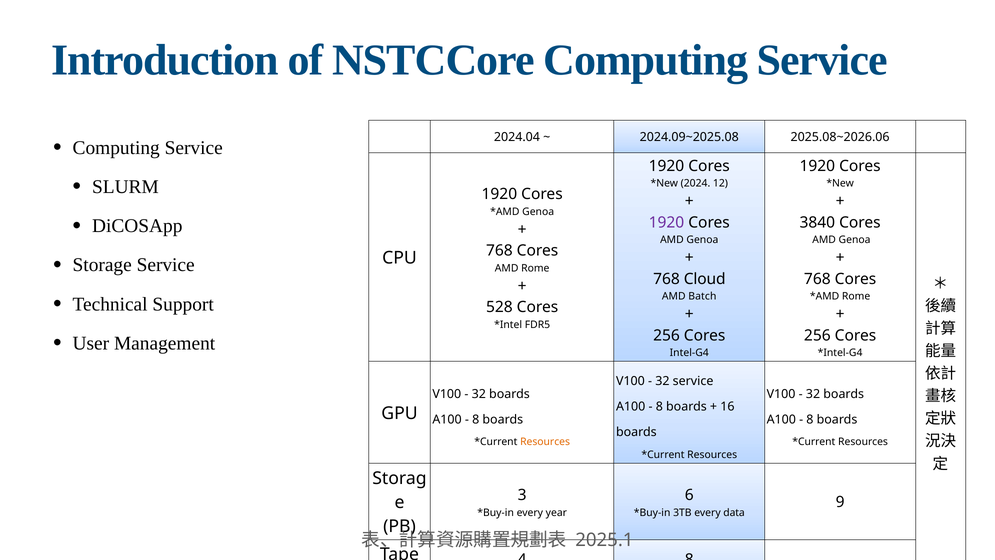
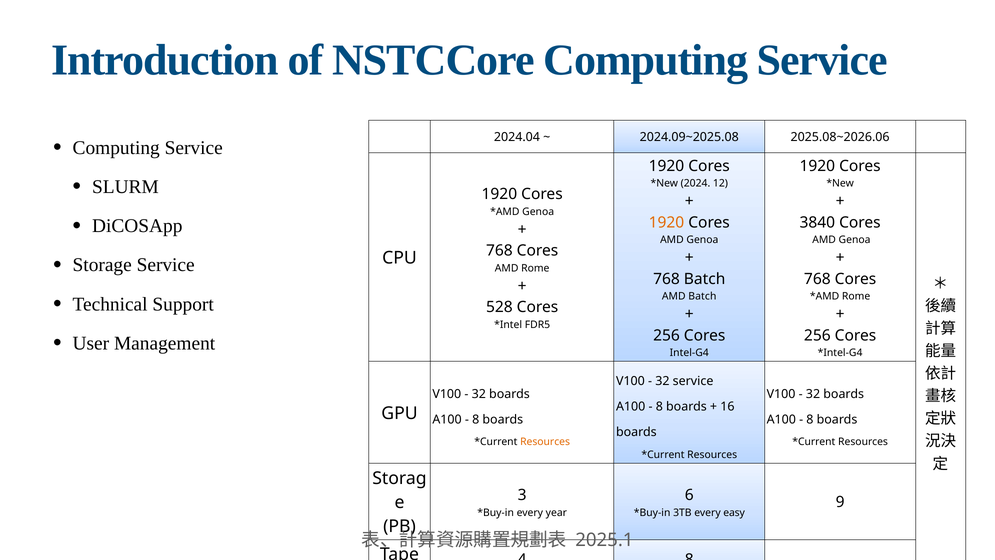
1920 at (666, 222) colour: purple -> orange
768 Cloud: Cloud -> Batch
data: data -> easy
